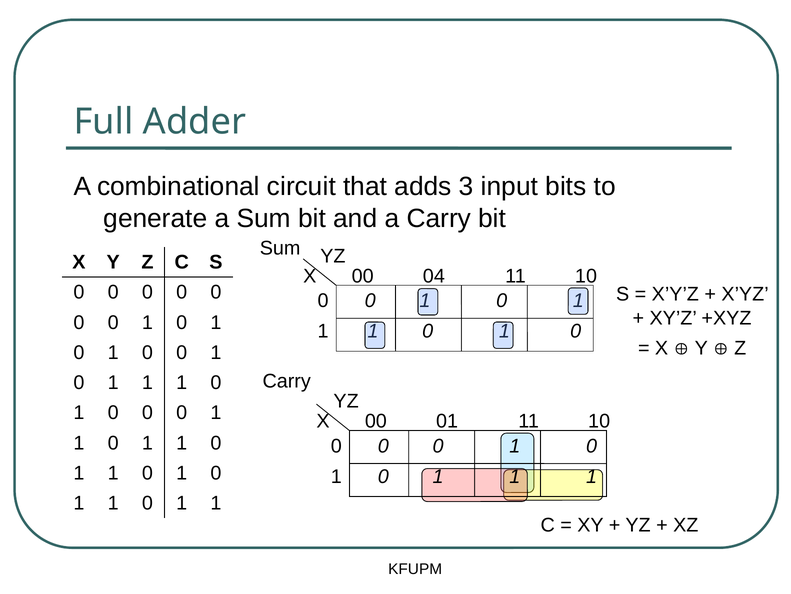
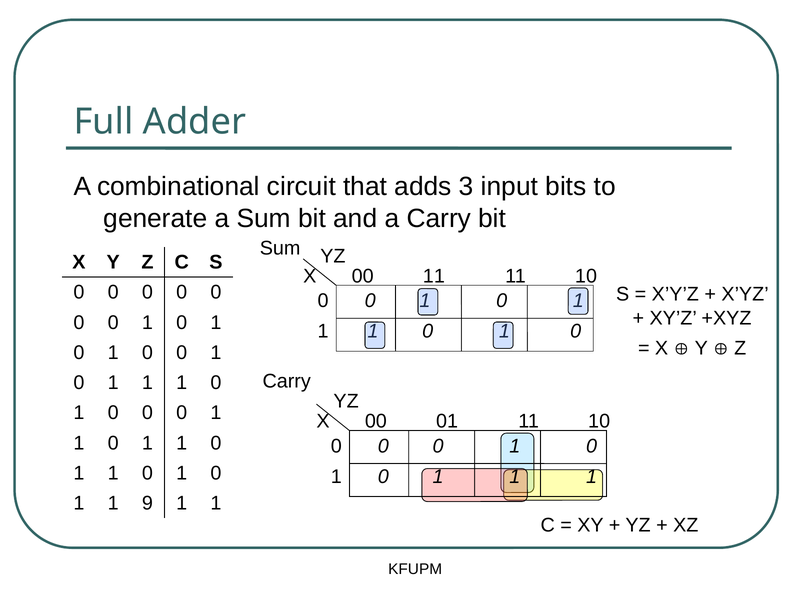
00 04: 04 -> 11
0 at (147, 503): 0 -> 9
